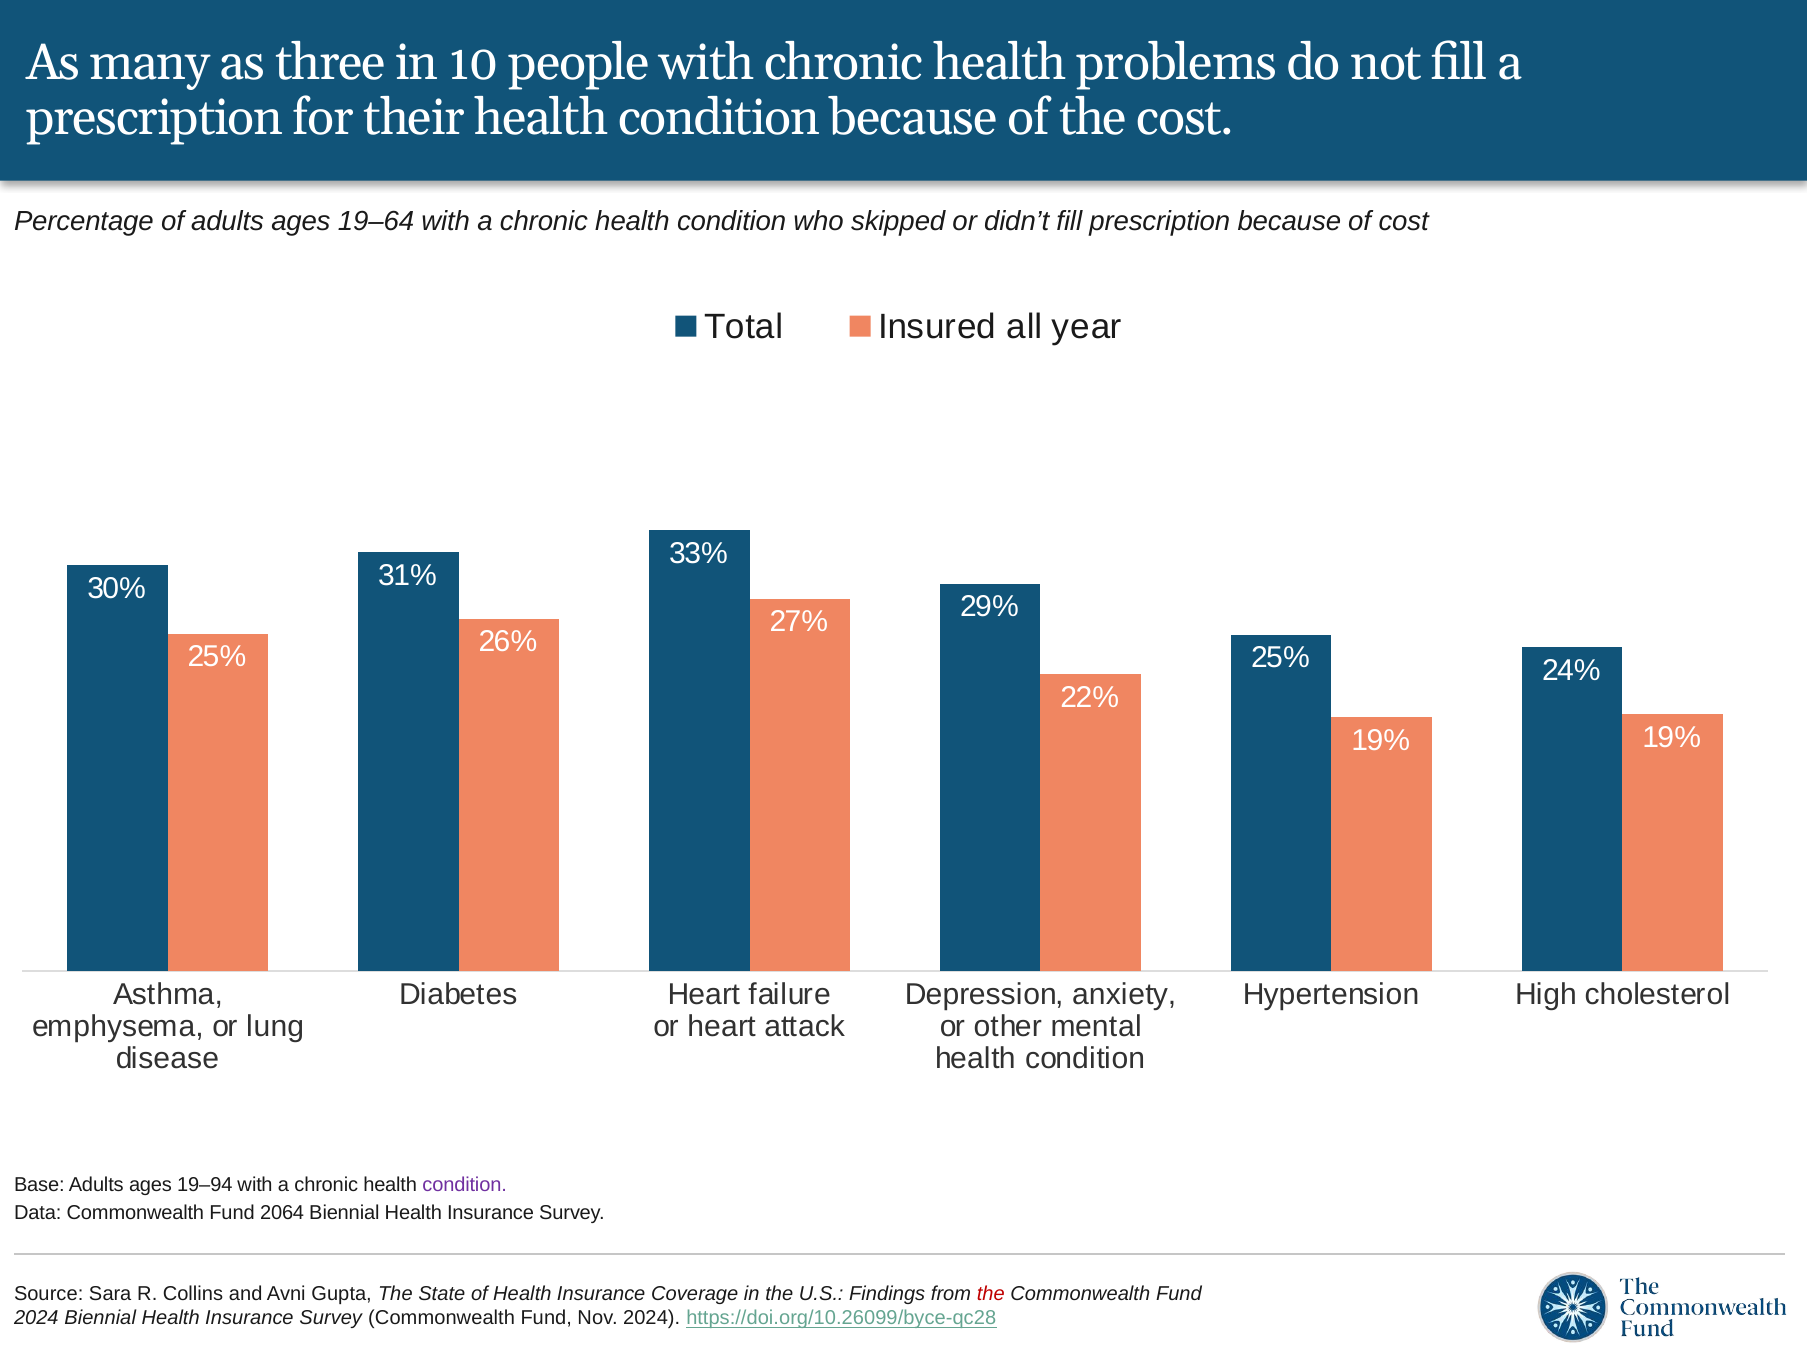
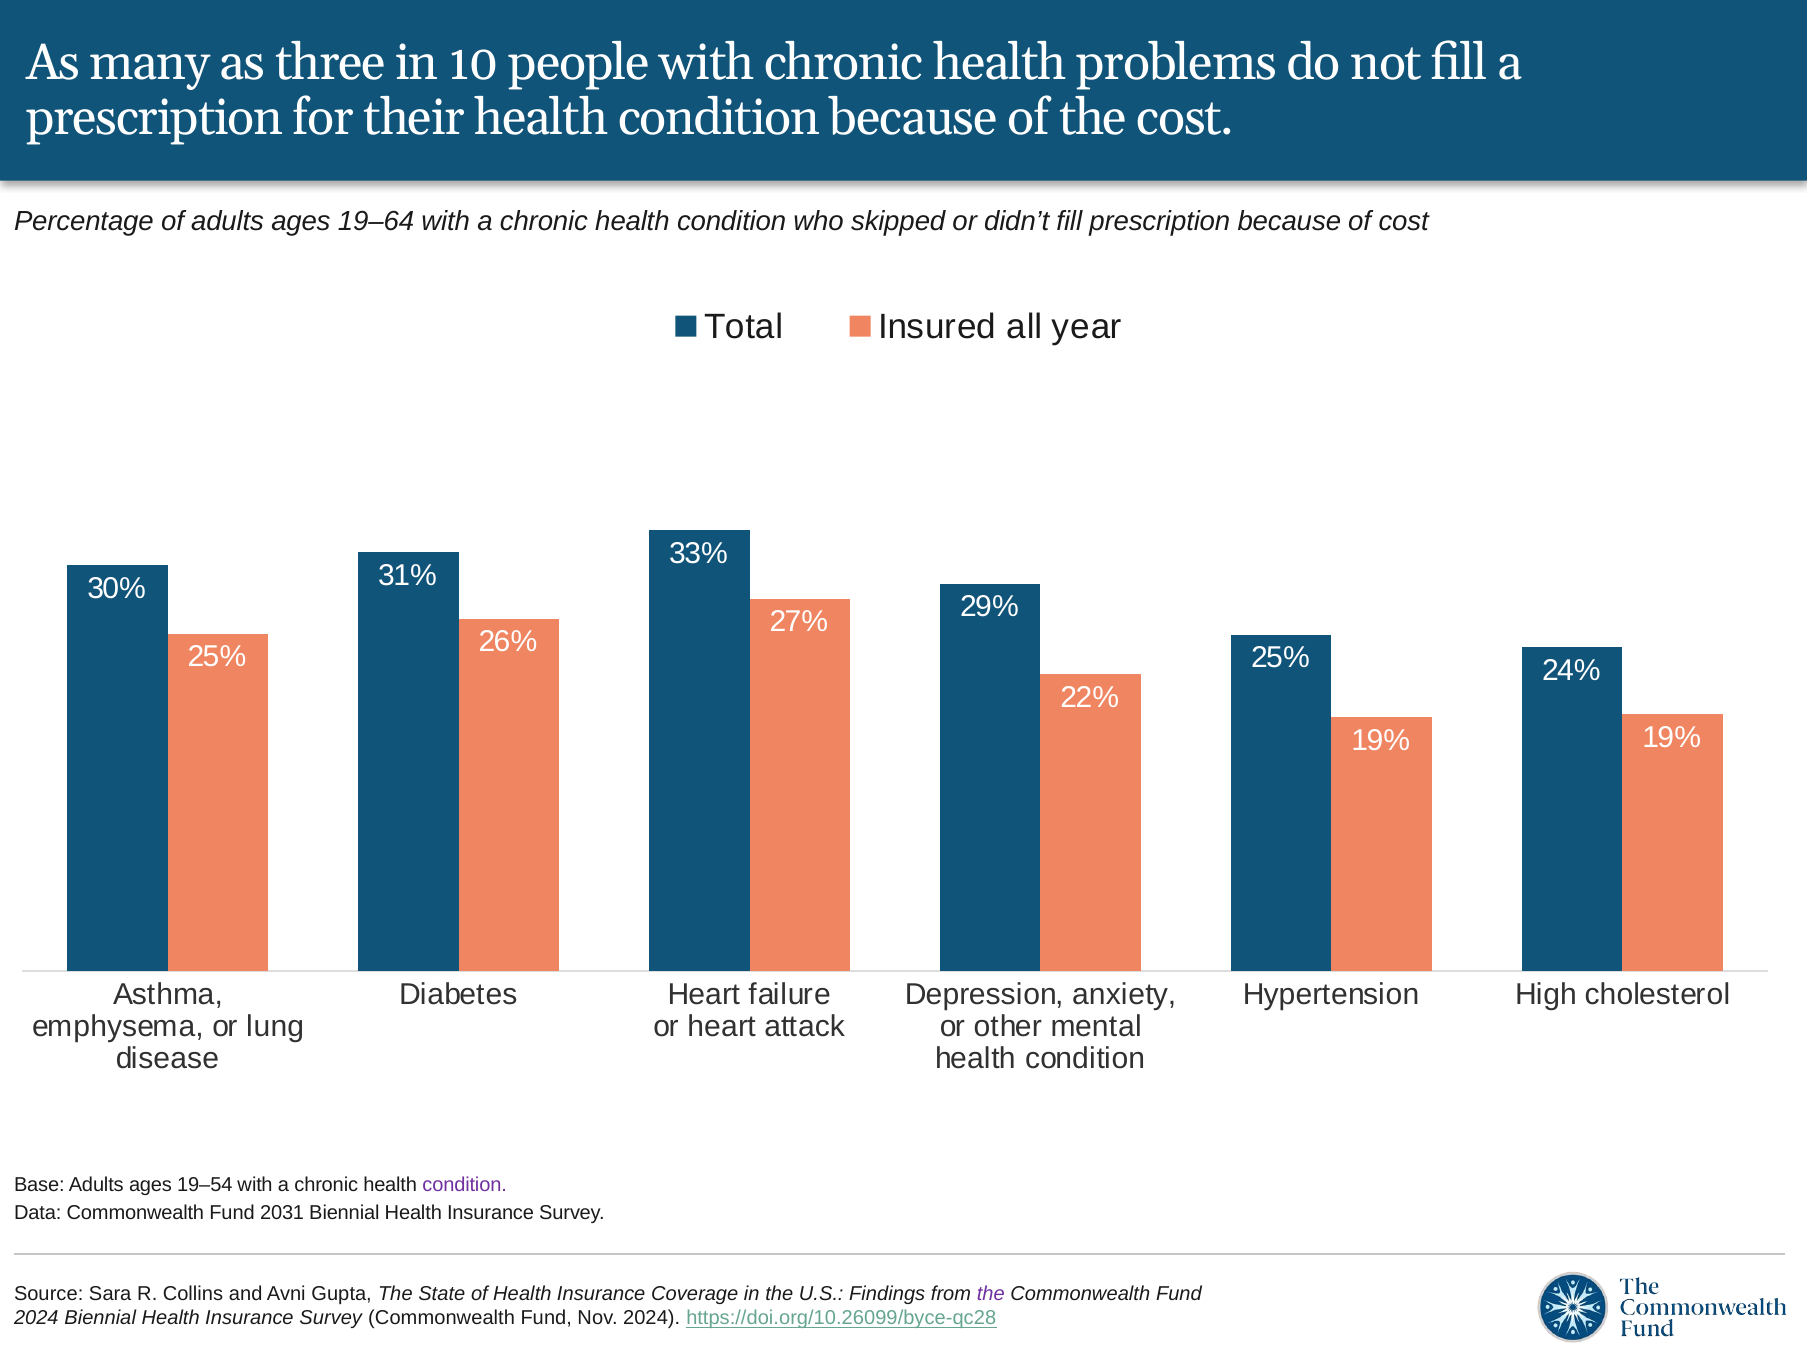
19–94: 19–94 -> 19–54
2064: 2064 -> 2031
the at (991, 1294) colour: red -> purple
